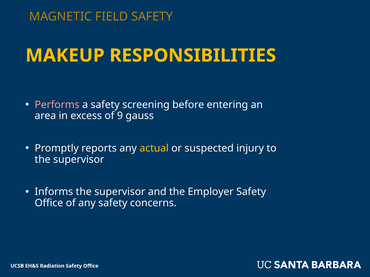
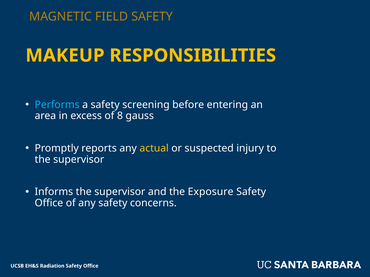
Performs colour: pink -> light blue
9: 9 -> 8
Employer: Employer -> Exposure
